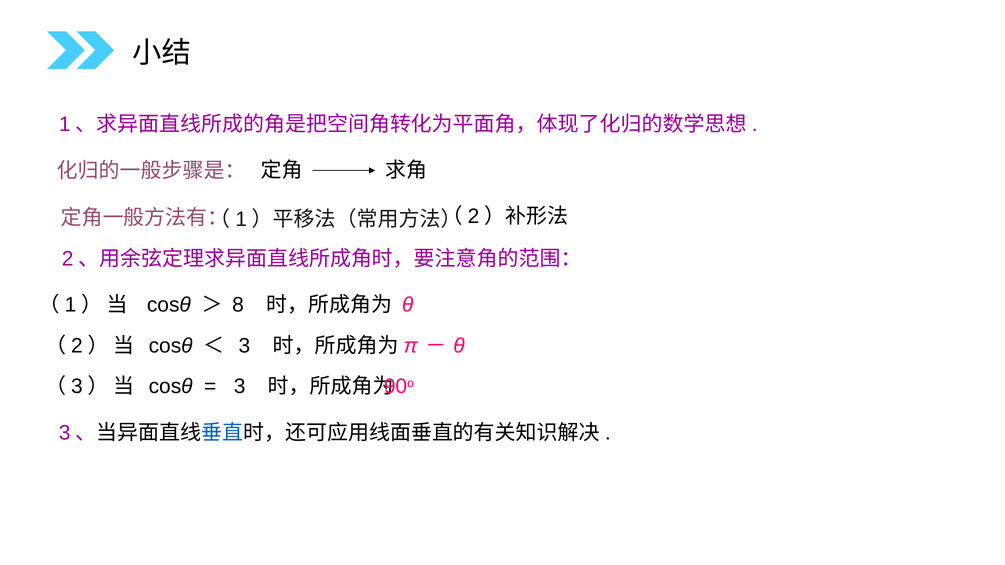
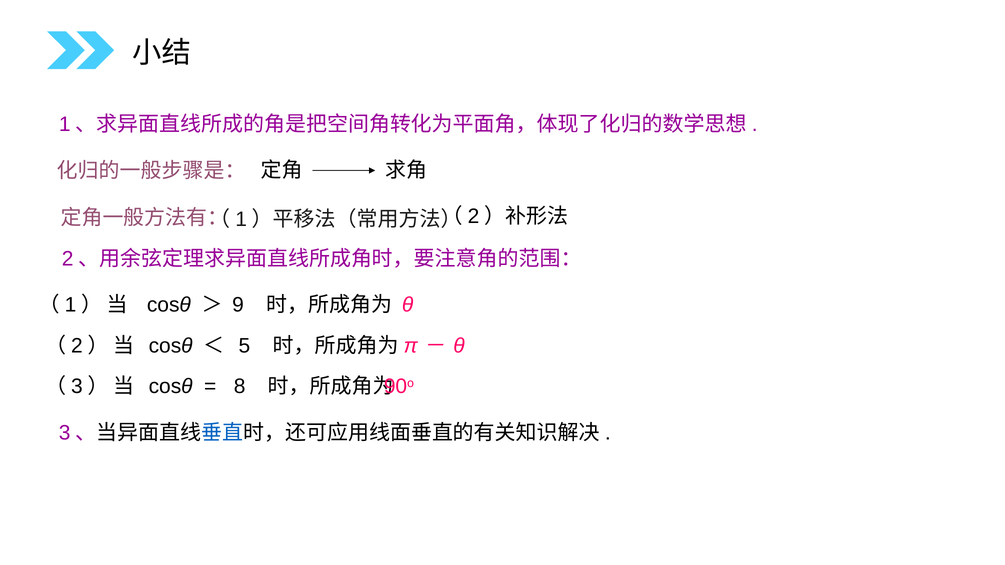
8: 8 -> 9
3 at (244, 346): 3 -> 5
3 at (240, 387): 3 -> 8
